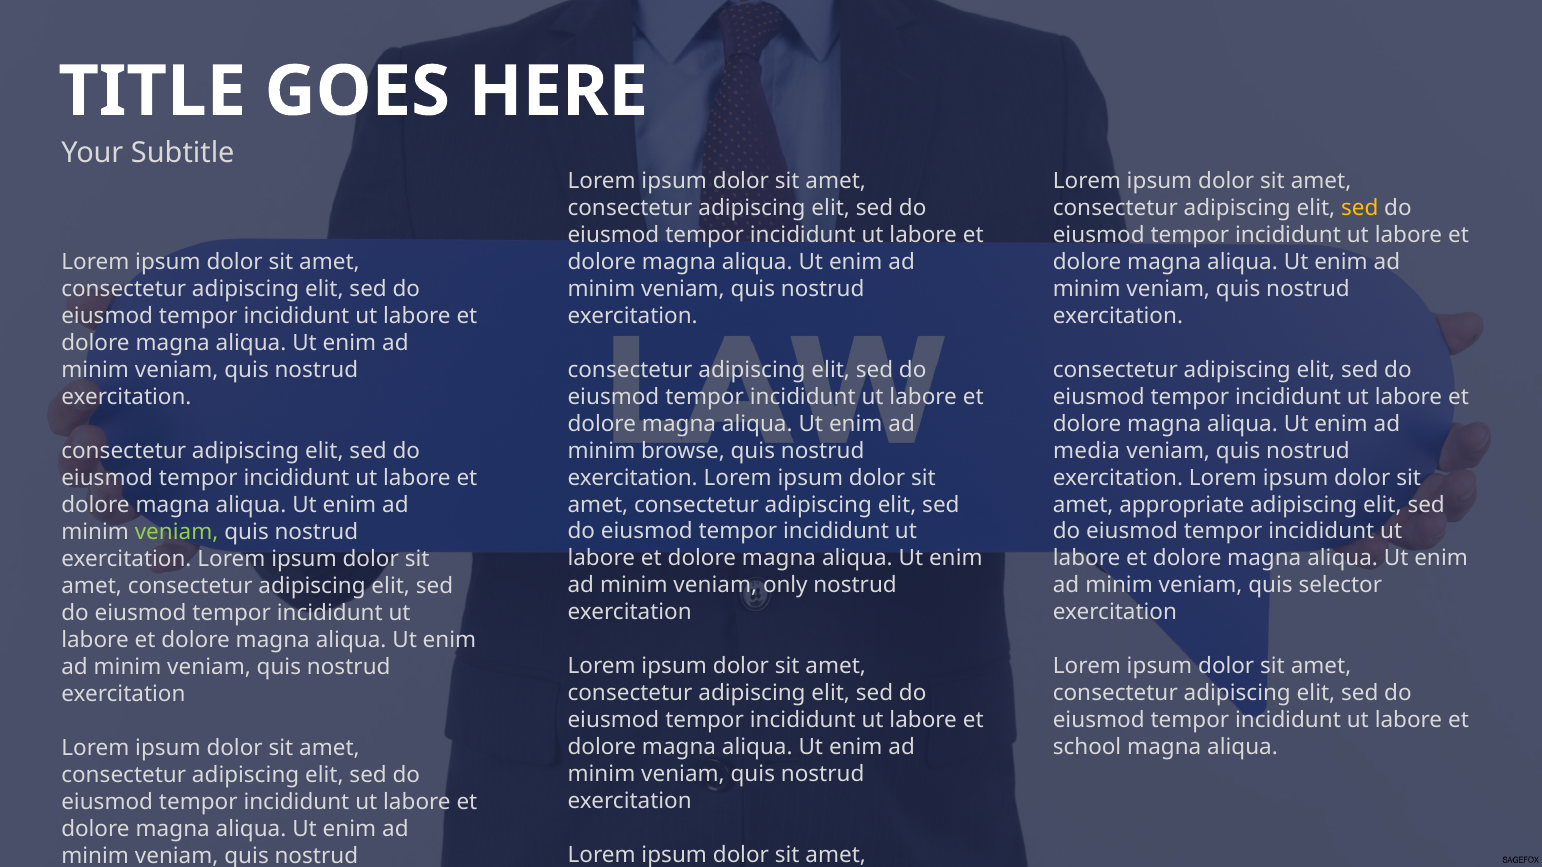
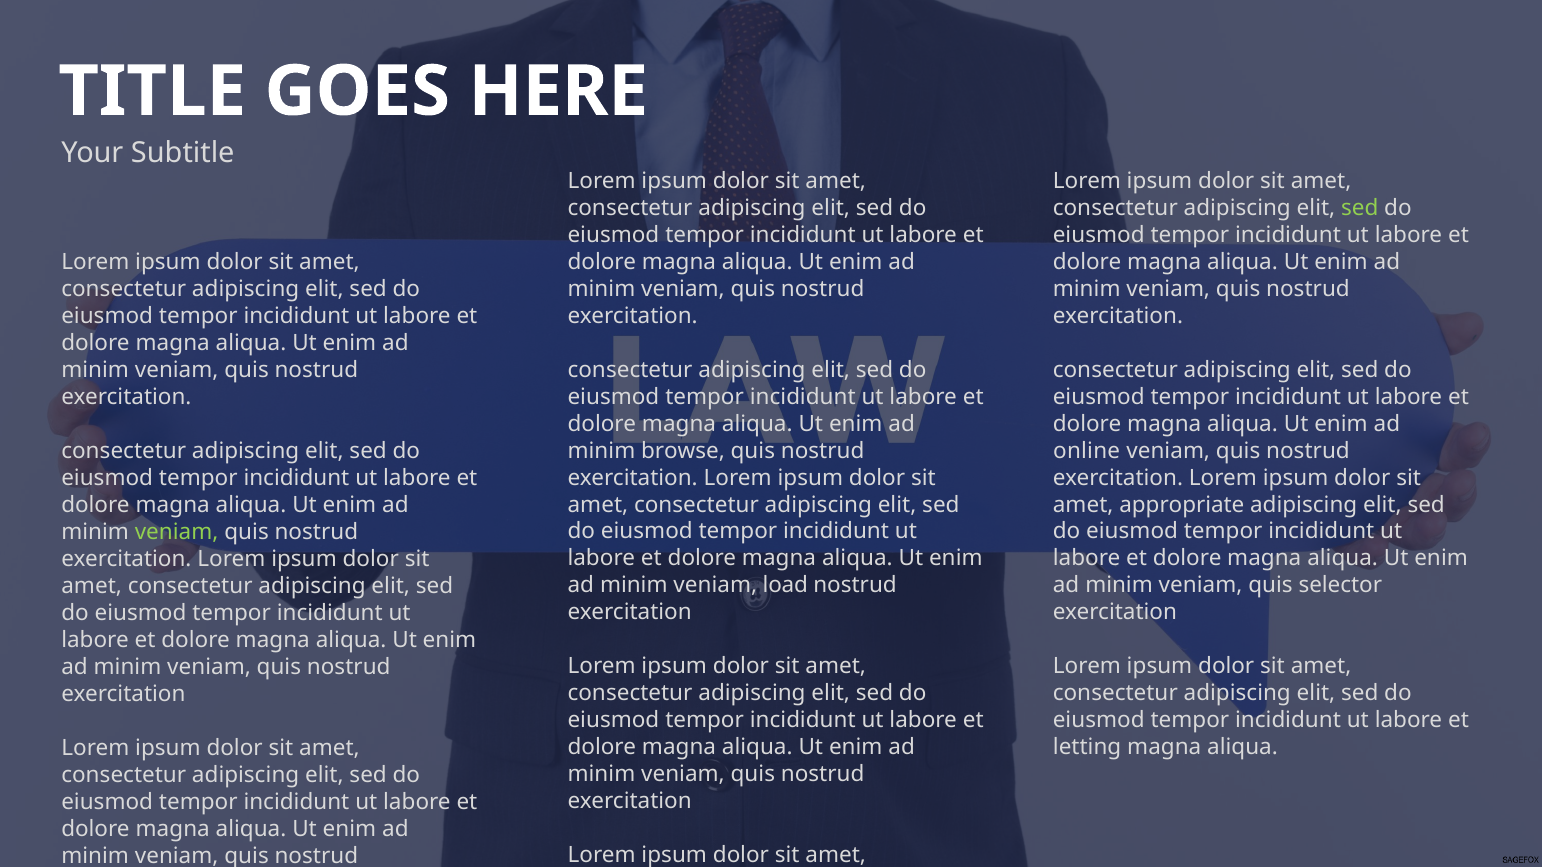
sed at (1360, 208) colour: yellow -> light green
media: media -> online
only: only -> load
school: school -> letting
